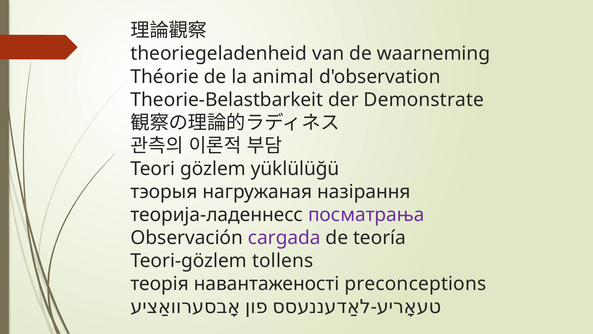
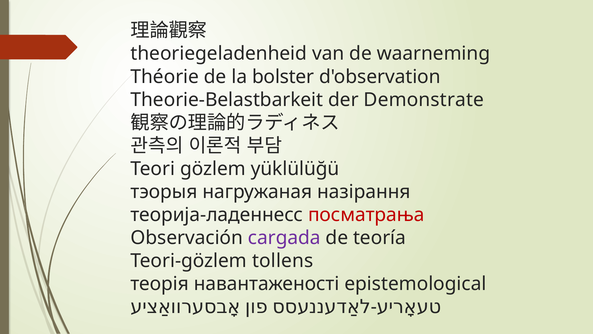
animal: animal -> bolster
посматрања colour: purple -> red
preconceptions: preconceptions -> epistemological
